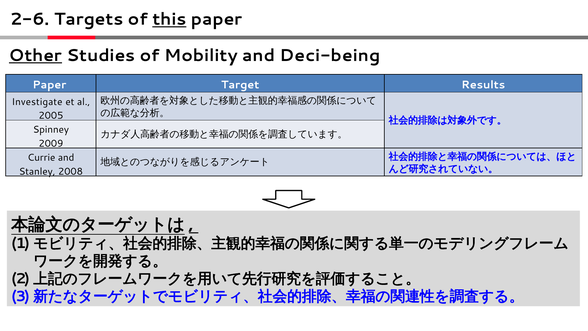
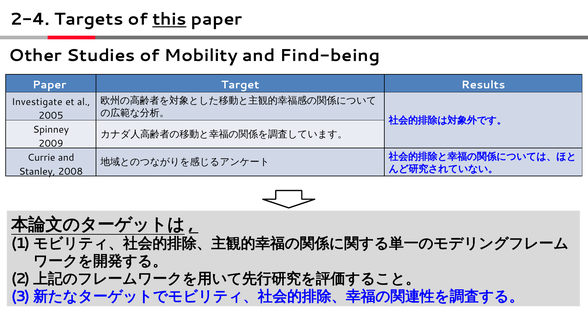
2-6: 2-6 -> 2-4
Other underline: present -> none
Deci-being: Deci-being -> Find-being
